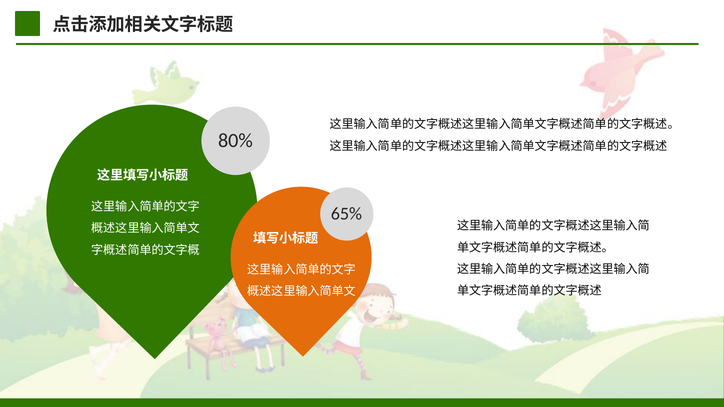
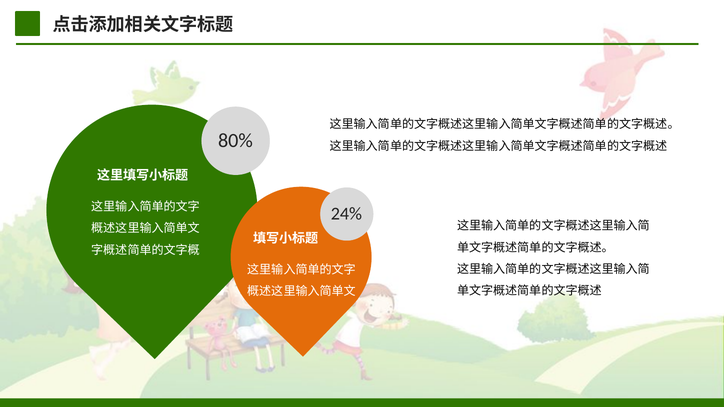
65%: 65% -> 24%
